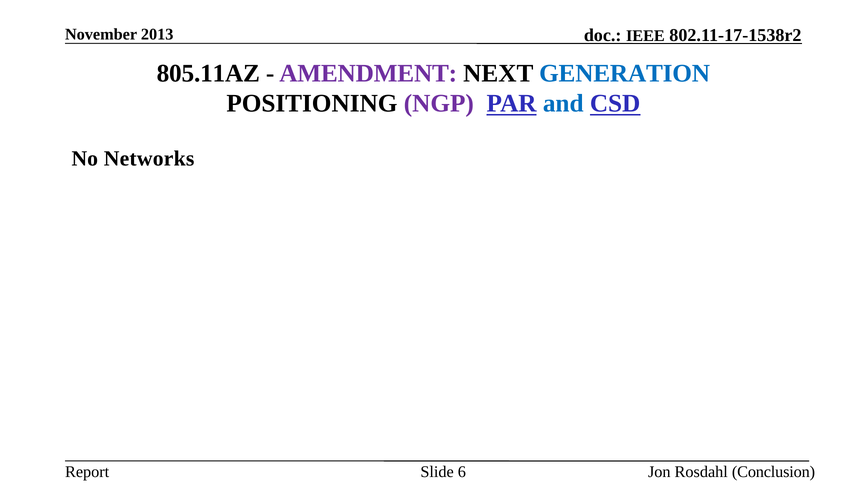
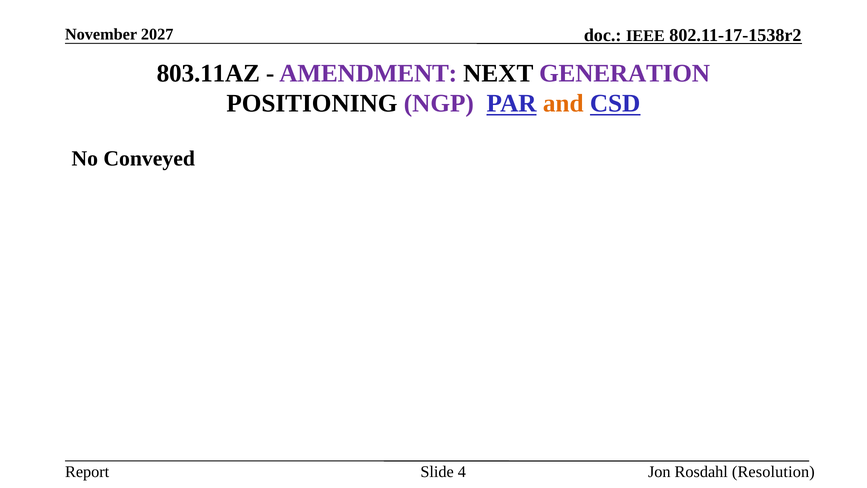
2013: 2013 -> 2027
805.11AZ: 805.11AZ -> 803.11AZ
GENERATION colour: blue -> purple
and colour: blue -> orange
Networks: Networks -> Conveyed
6: 6 -> 4
Conclusion: Conclusion -> Resolution
